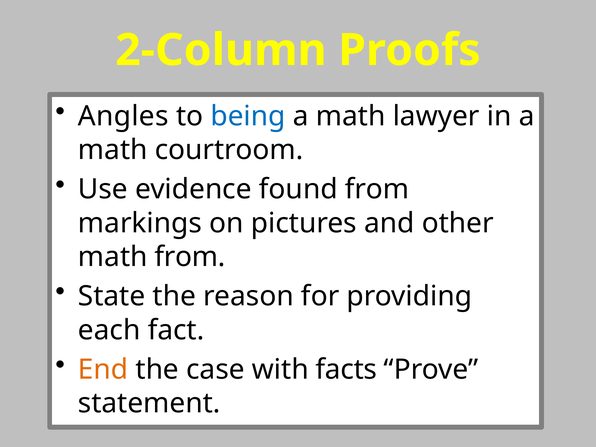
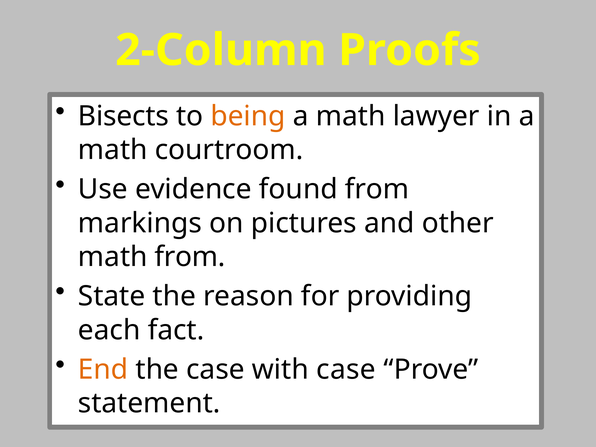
Angles: Angles -> Bisects
being colour: blue -> orange
with facts: facts -> case
